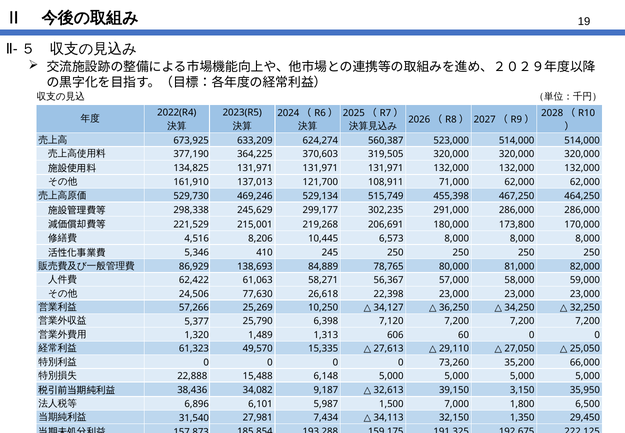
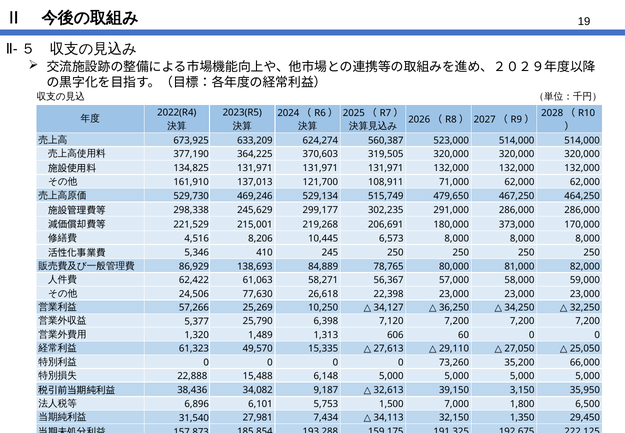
455,398: 455,398 -> 479,650
173,800: 173,800 -> 373,000
5,987: 5,987 -> 5,753
